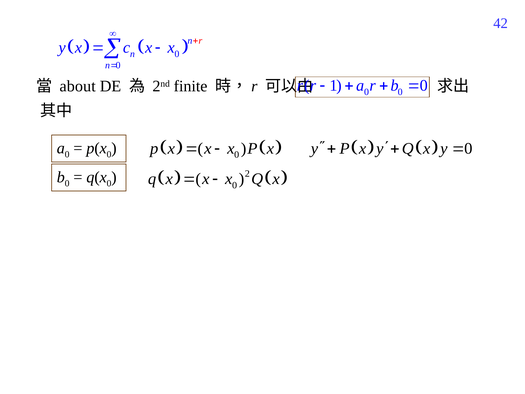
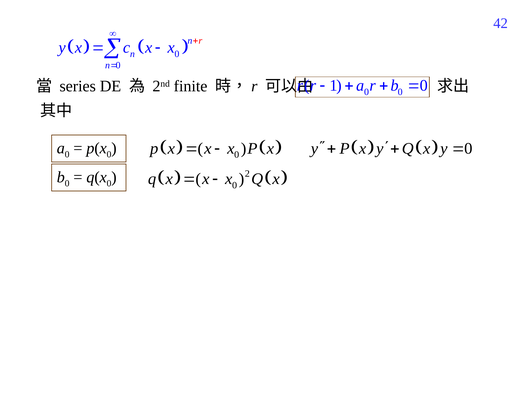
about: about -> series
